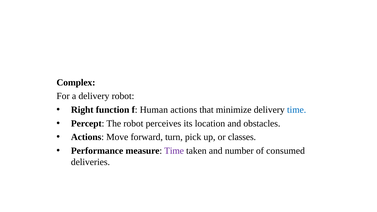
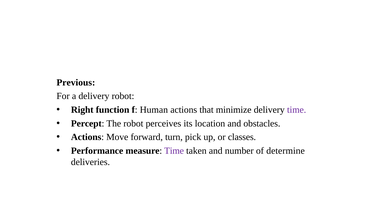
Complex: Complex -> Previous
time at (297, 110) colour: blue -> purple
consumed: consumed -> determine
